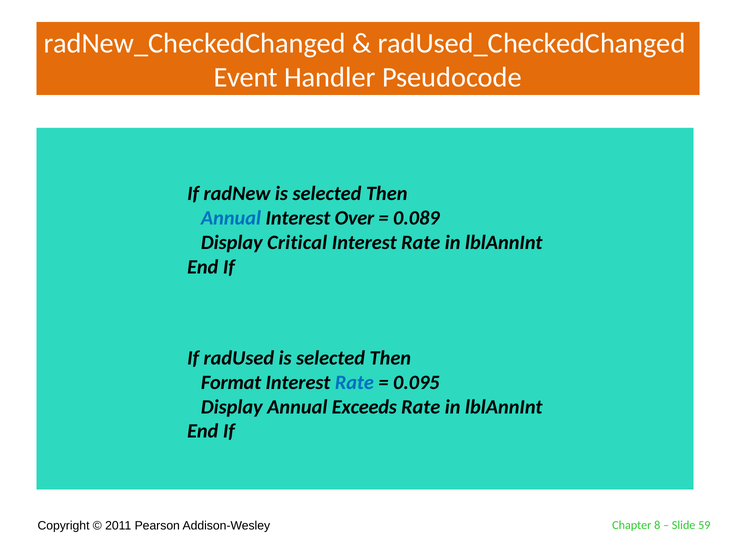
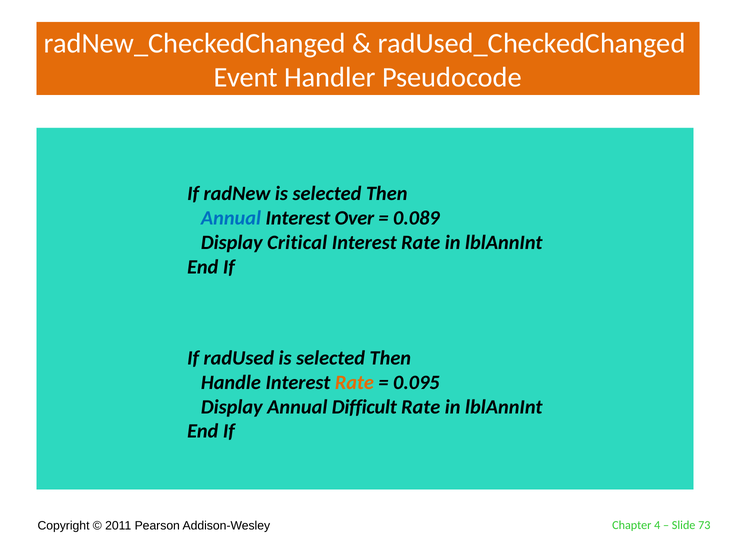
Format: Format -> Handle
Rate at (354, 382) colour: blue -> orange
Exceeds: Exceeds -> Difficult
8: 8 -> 4
59: 59 -> 73
